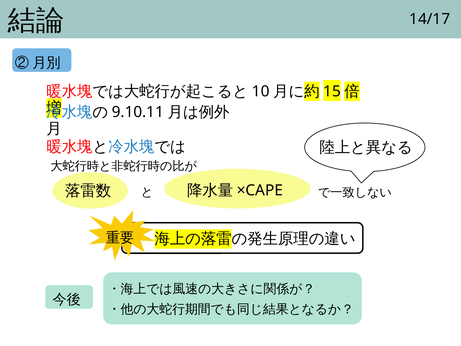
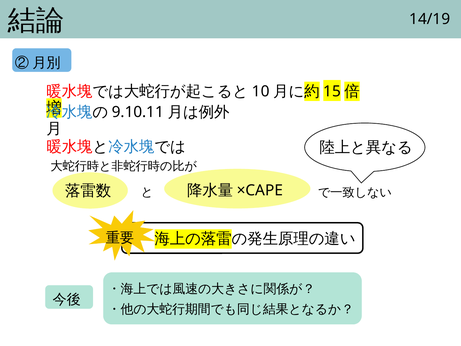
14/17: 14/17 -> 14/19
